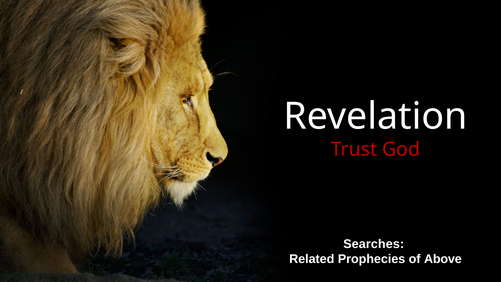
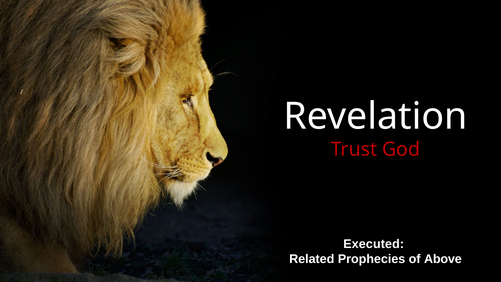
Searches: Searches -> Executed
